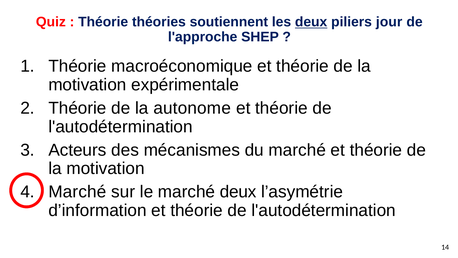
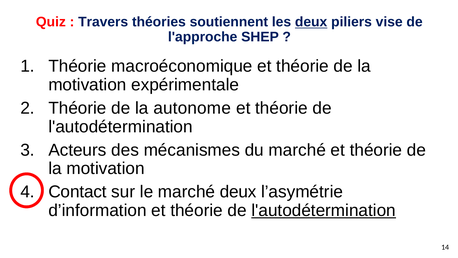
Théorie at (103, 22): Théorie -> Travers
jour: jour -> vise
Marché at (77, 192): Marché -> Contact
l'autodétermination at (324, 210) underline: none -> present
